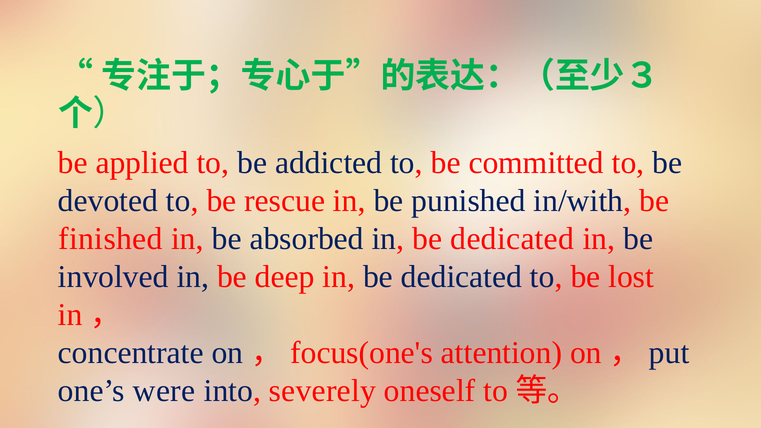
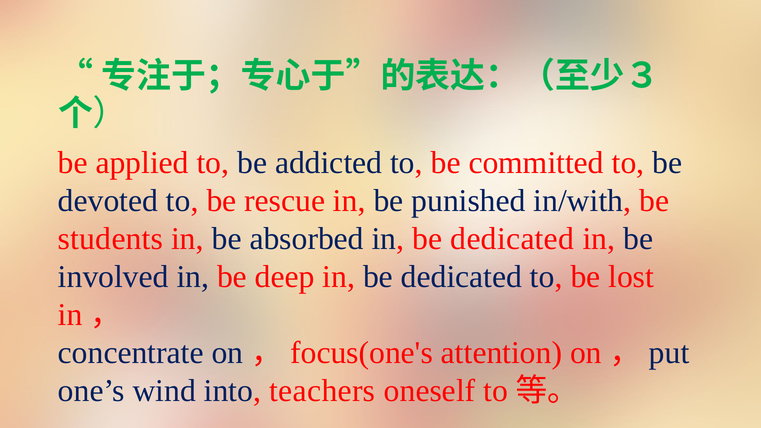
finished: finished -> students
were: were -> wind
severely: severely -> teachers
